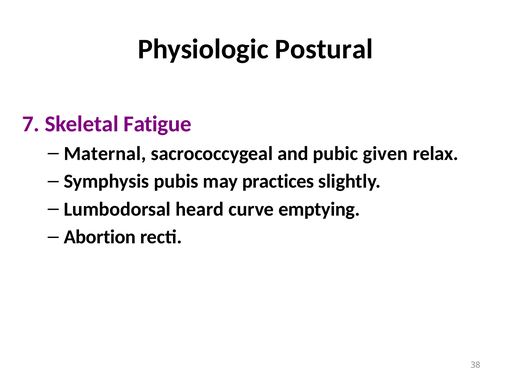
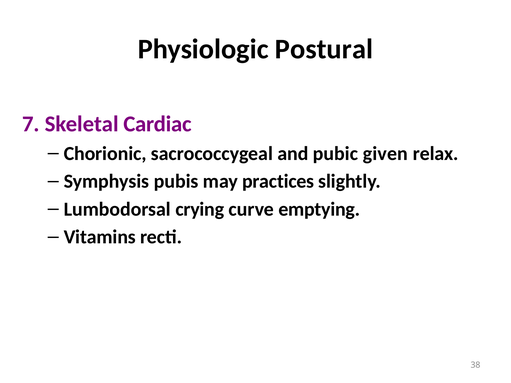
Fatigue: Fatigue -> Cardiac
Maternal: Maternal -> Chorionic
heard: heard -> crying
Abortion: Abortion -> Vitamins
